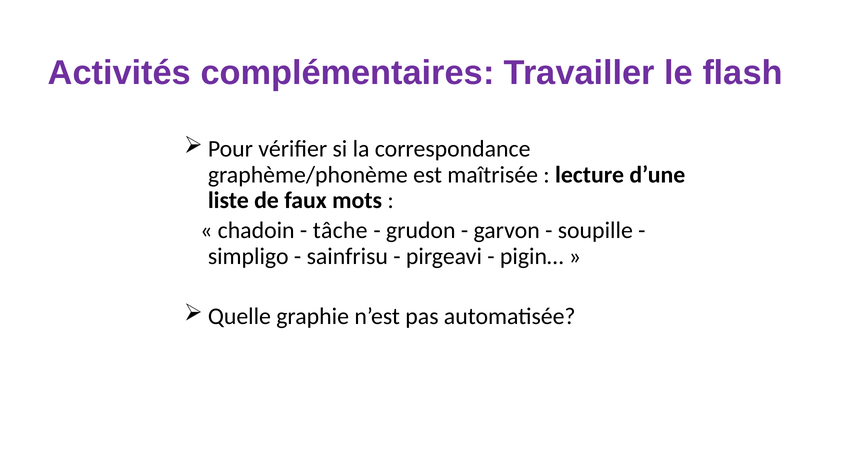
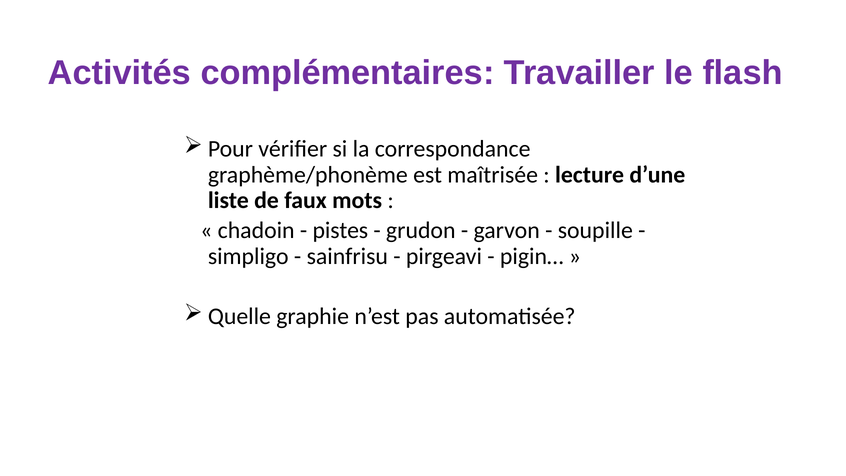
tâche: tâche -> pistes
